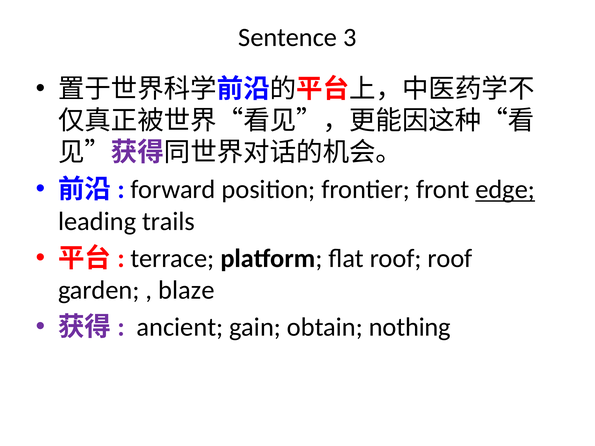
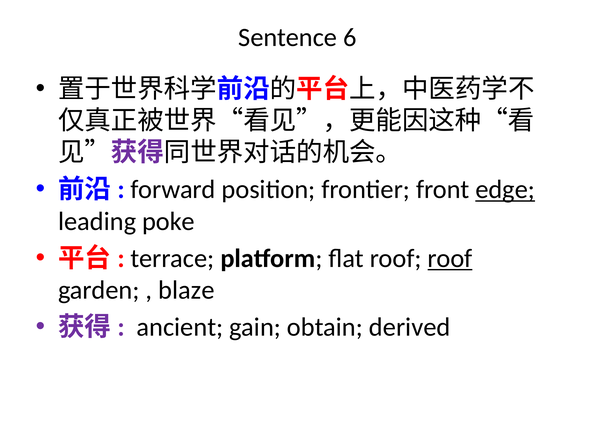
3: 3 -> 6
trails: trails -> poke
roof at (450, 258) underline: none -> present
nothing: nothing -> derived
